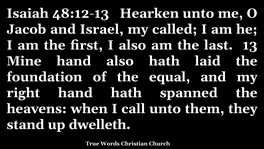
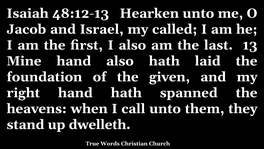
equal: equal -> given
